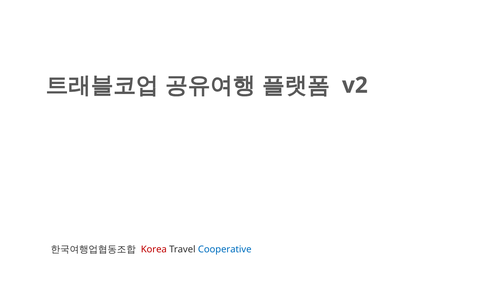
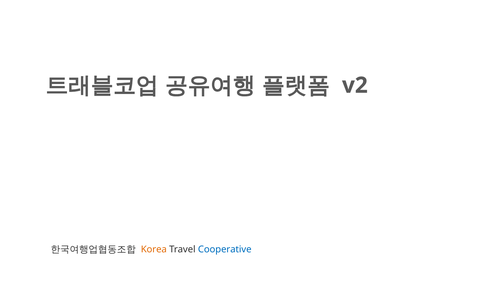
Korea colour: red -> orange
